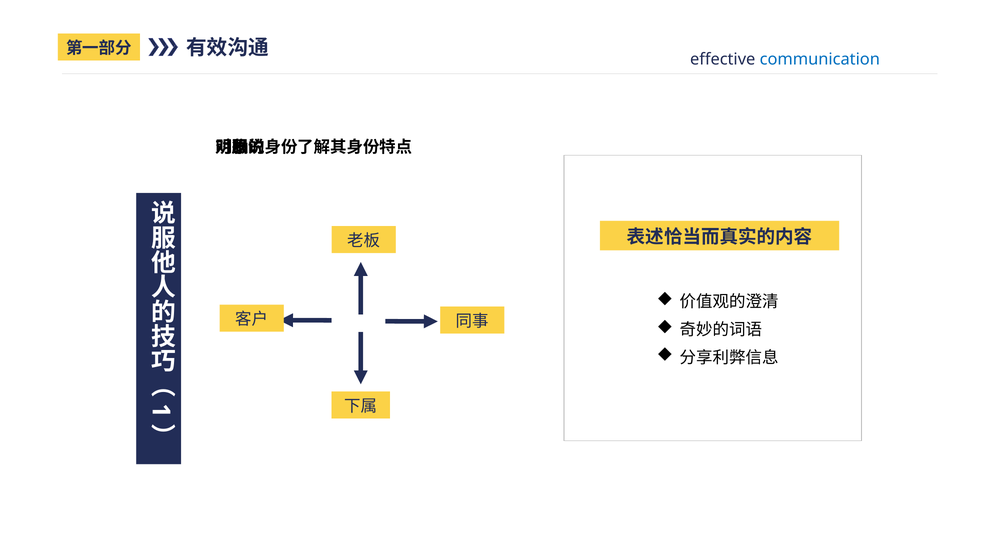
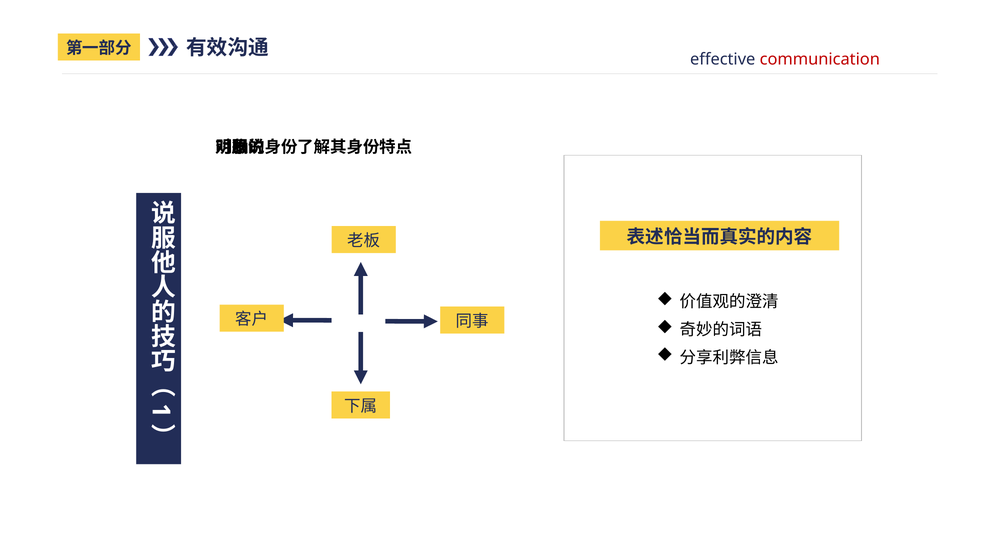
communication colour: blue -> red
